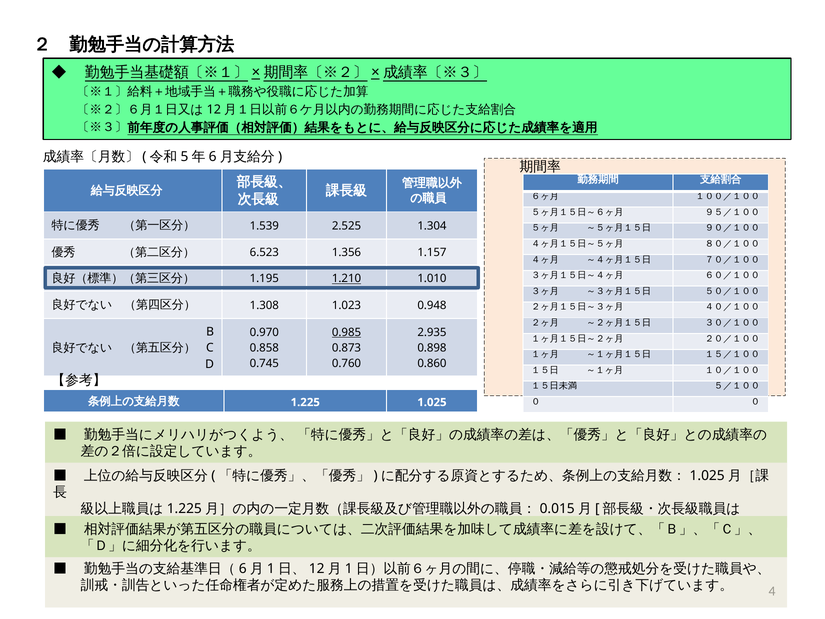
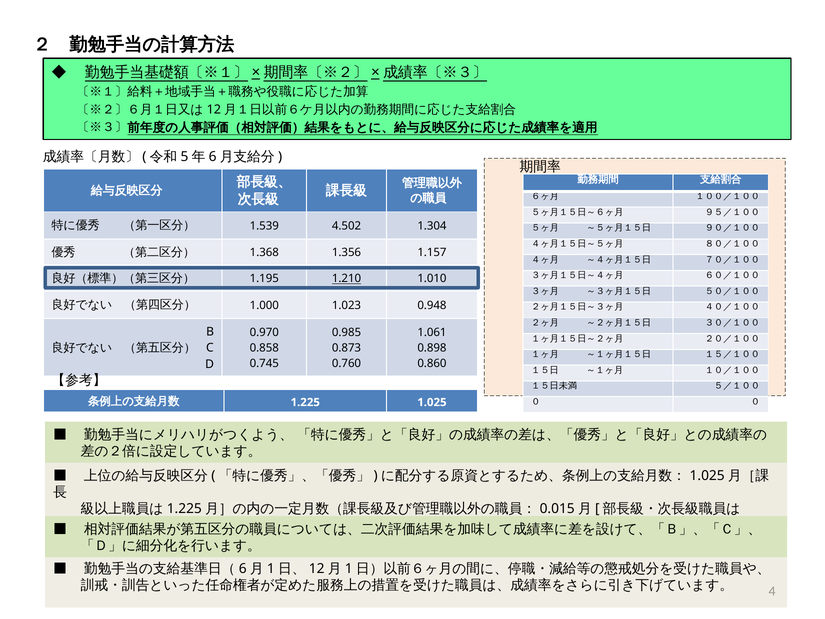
2.525: 2.525 -> 4.502
6.523: 6.523 -> 1.368
1.308: 1.308 -> 1.000
0.985 underline: present -> none
2.935: 2.935 -> 1.061
